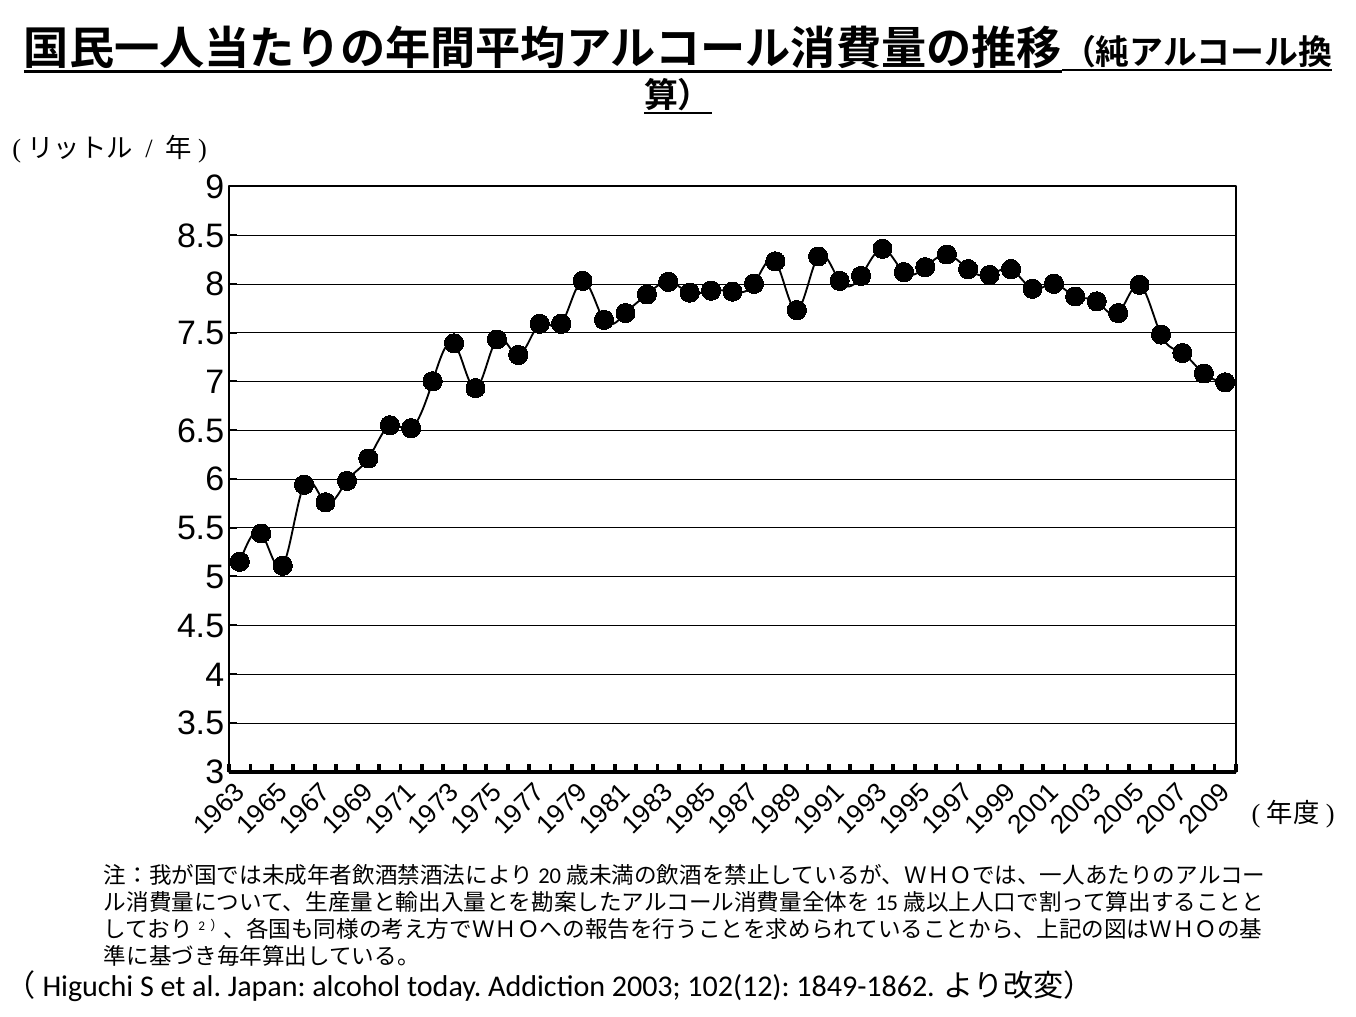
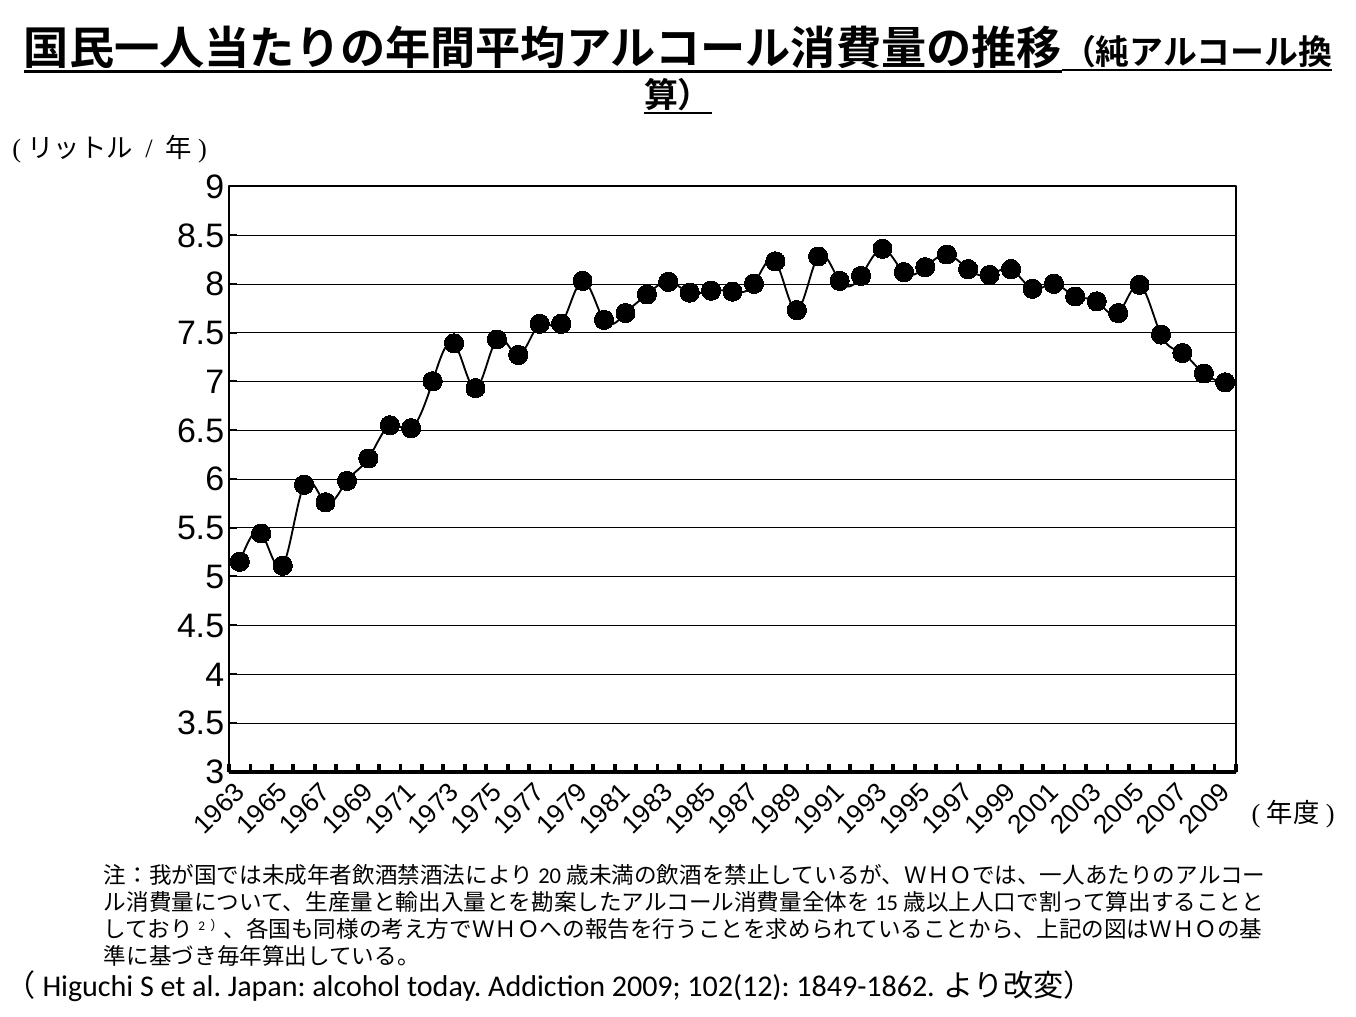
2003: 2003 -> 2009
